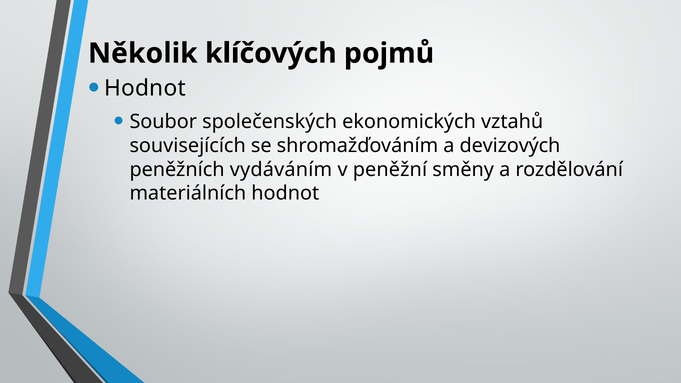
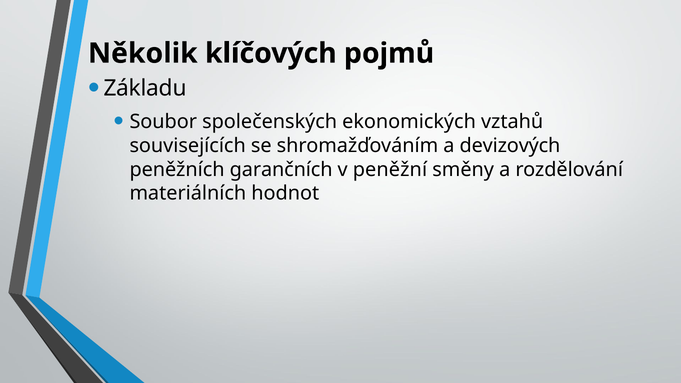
Hodnot at (145, 88): Hodnot -> Základu
vydáváním: vydáváním -> garančních
